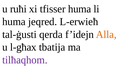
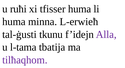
jeqred: jeqred -> minna
qerda: qerda -> tkunu
Alla colour: orange -> purple
l-għax: l-għax -> l-tama
